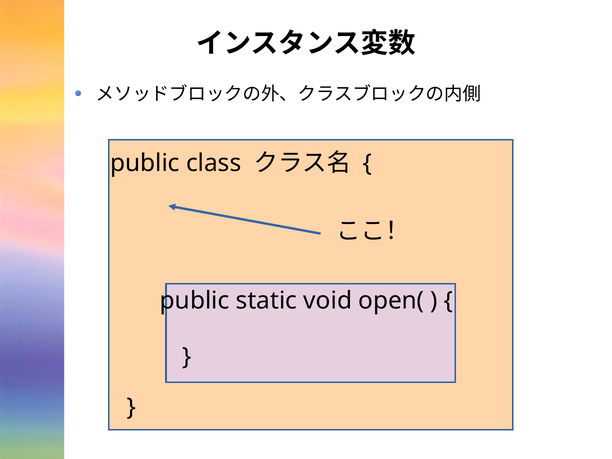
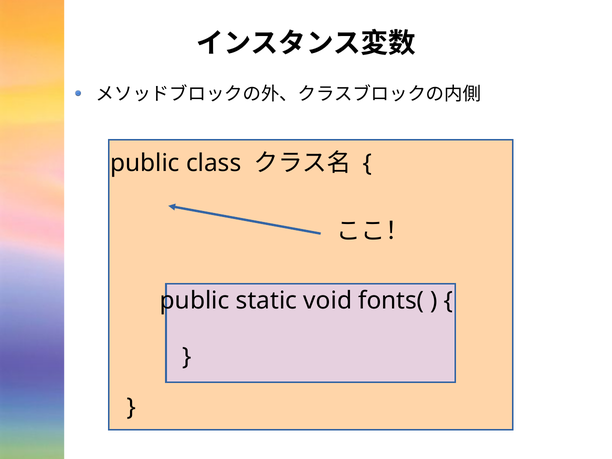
open(: open( -> fonts(
